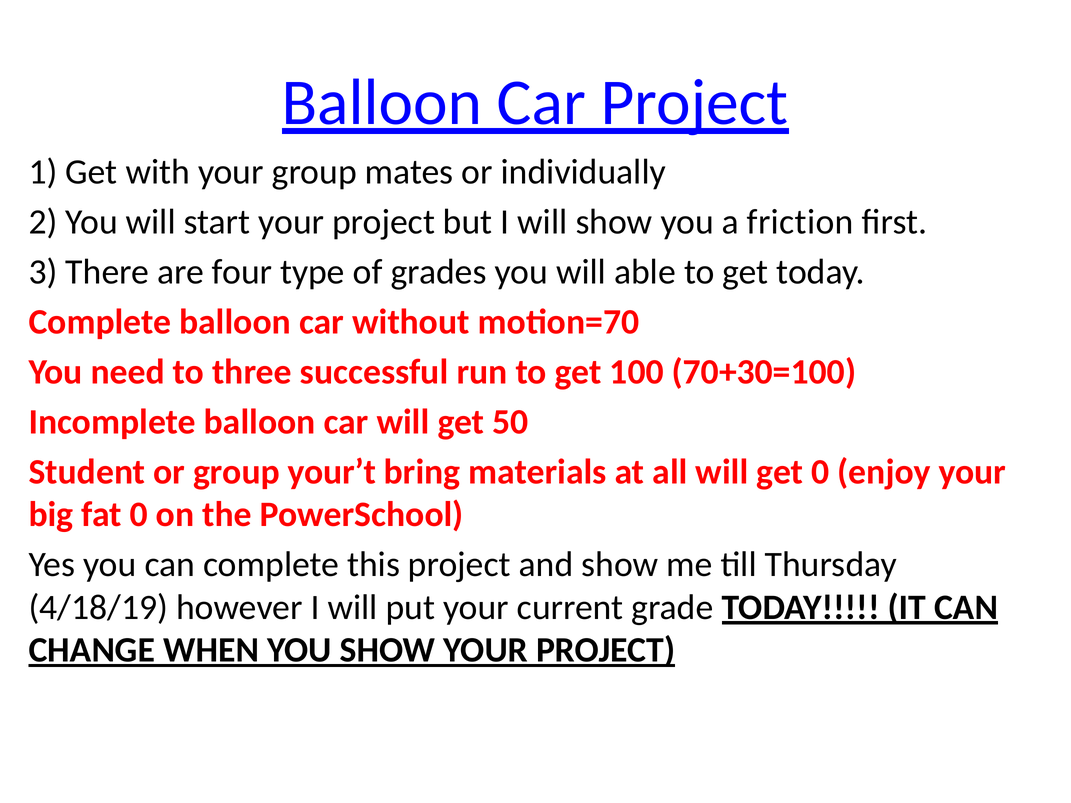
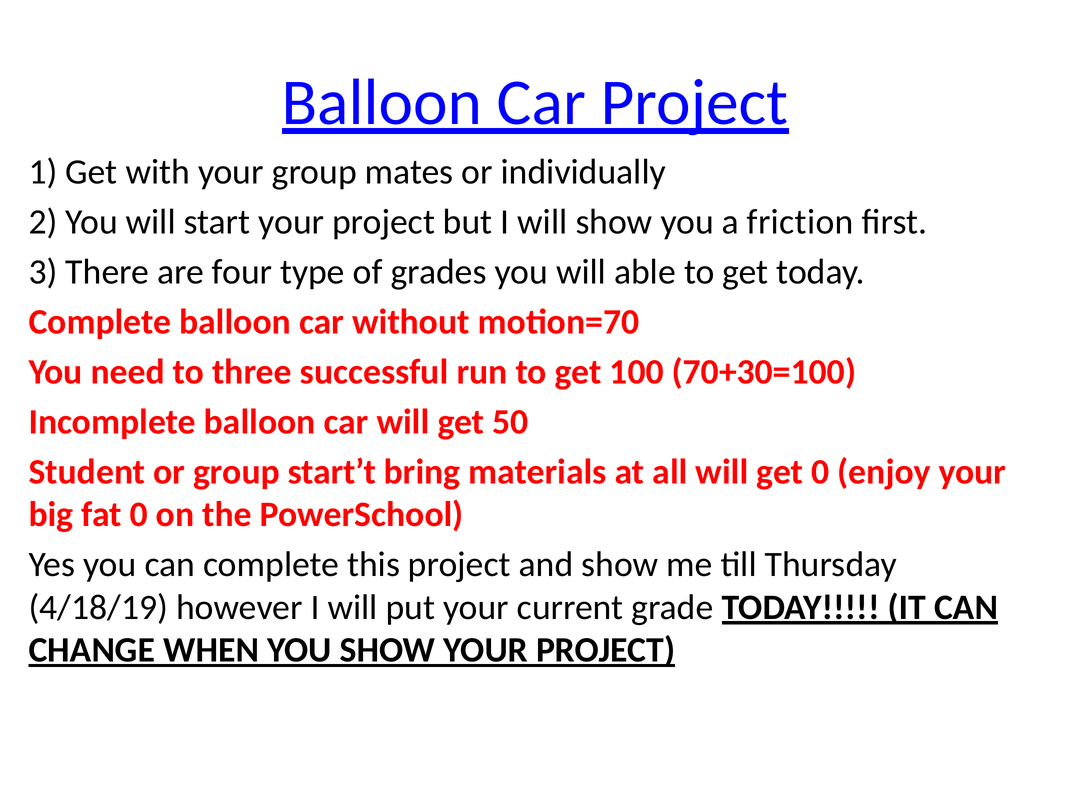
your’t: your’t -> start’t
